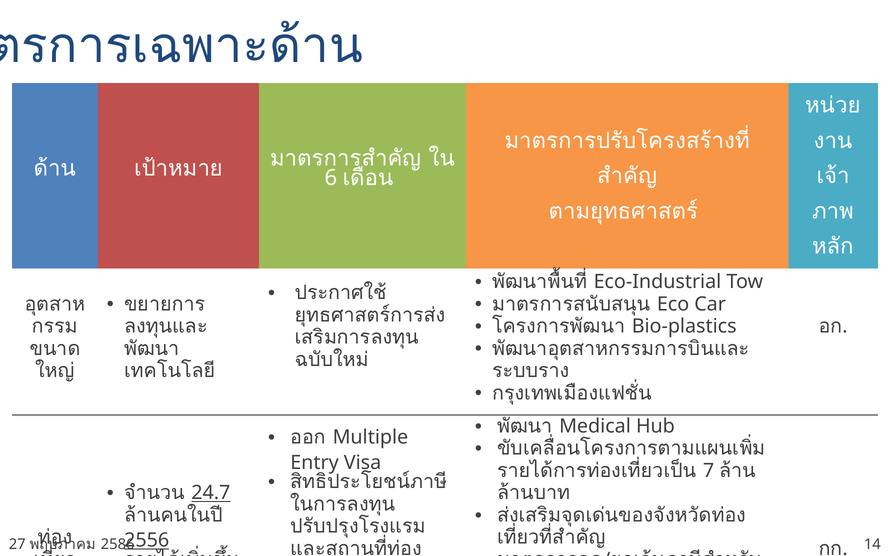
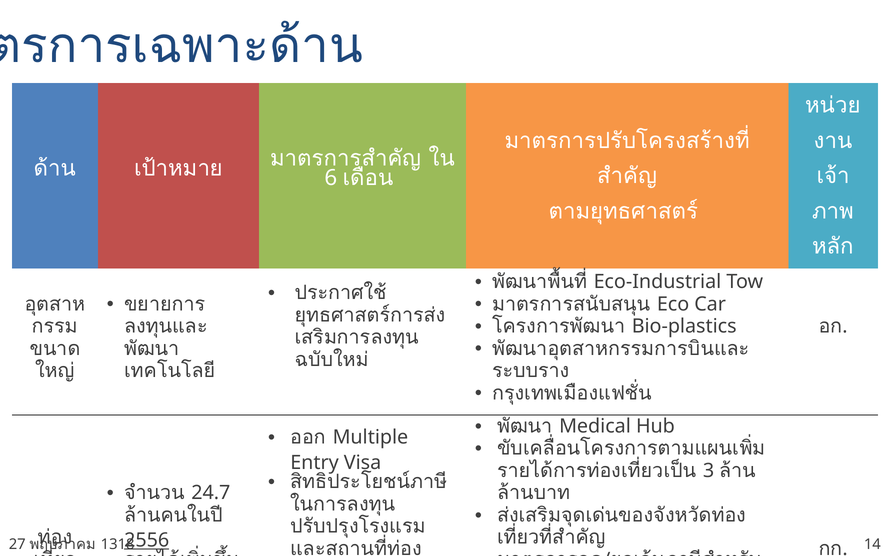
7: 7 -> 3
24.7 underline: present -> none
2586: 2586 -> 1318
